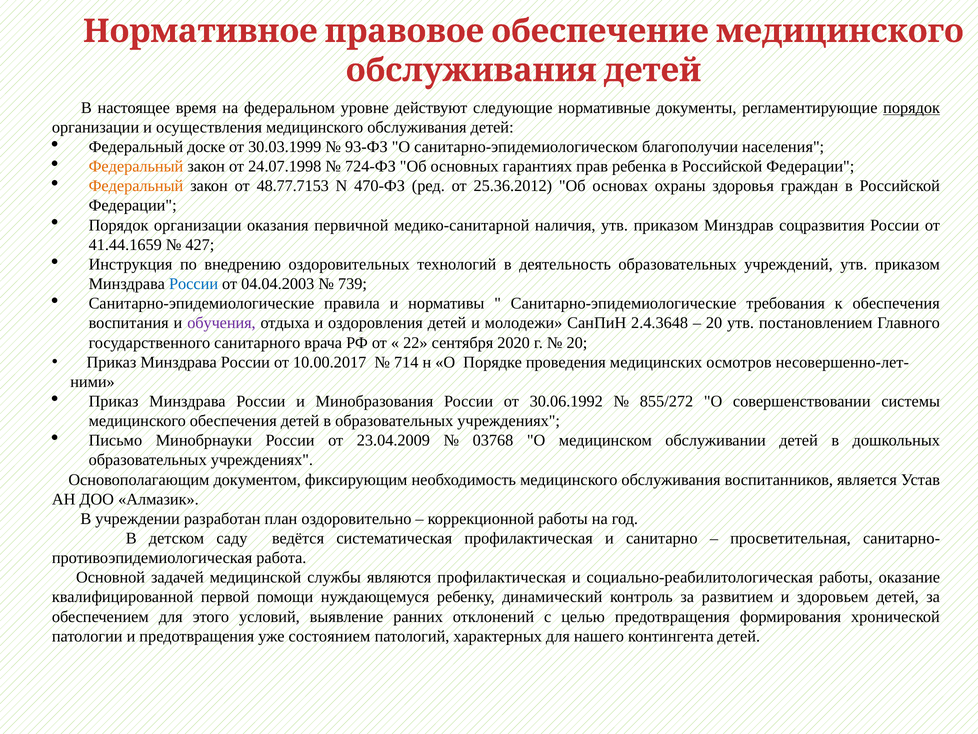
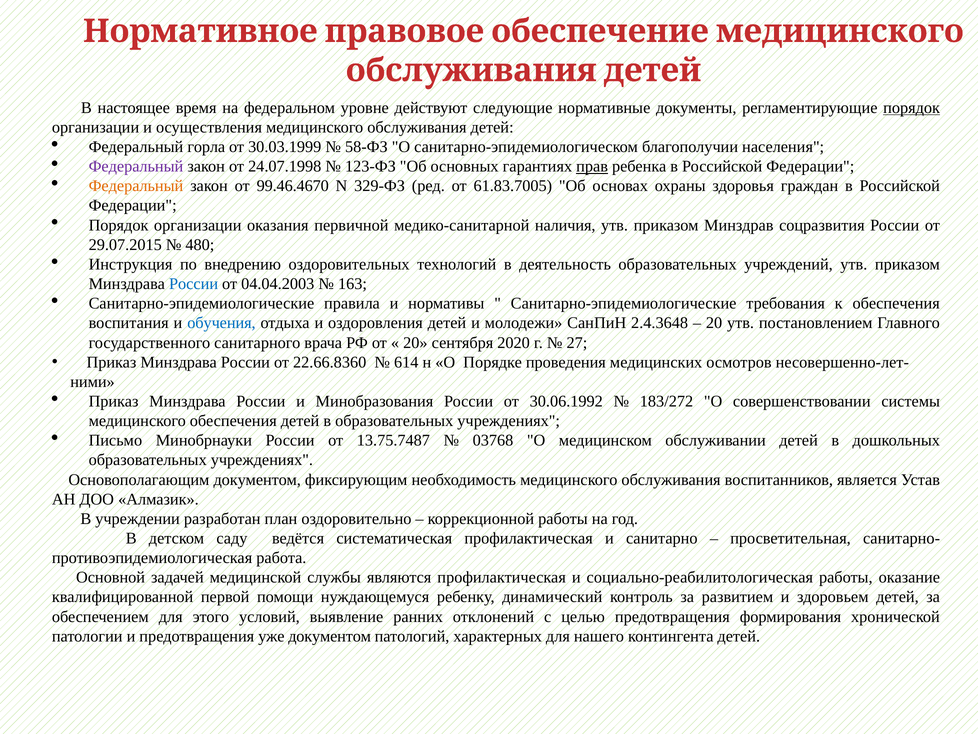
доске: доске -> горла
93-ФЗ: 93-ФЗ -> 58-ФЗ
Федеральный at (136, 166) colour: orange -> purple
724-ФЗ: 724-ФЗ -> 123-ФЗ
прав underline: none -> present
48.77.7153: 48.77.7153 -> 99.46.4670
470-ФЗ: 470-ФЗ -> 329-ФЗ
25.36.2012: 25.36.2012 -> 61.83.7005
41.44.1659: 41.44.1659 -> 29.07.2015
427: 427 -> 480
739: 739 -> 163
обучения colour: purple -> blue
22 at (415, 342): 22 -> 20
20 at (577, 342): 20 -> 27
10.00.2017: 10.00.2017 -> 22.66.8360
714: 714 -> 614
855/272: 855/272 -> 183/272
23.04.2009: 23.04.2009 -> 13.75.7487
уже состоянием: состоянием -> документом
